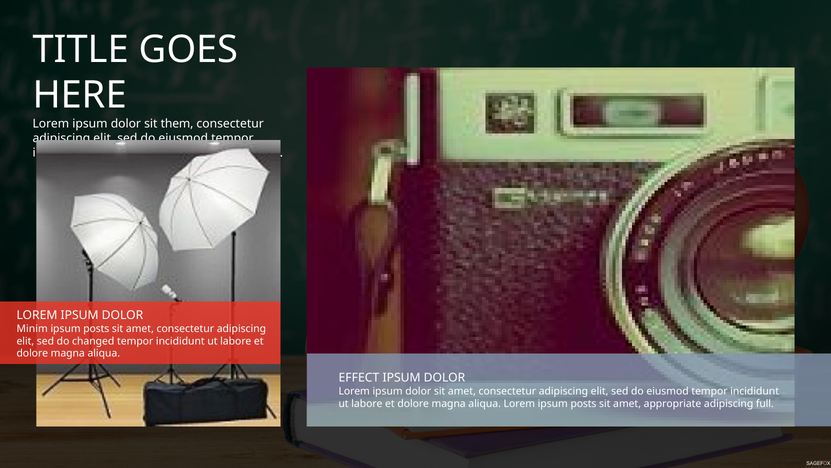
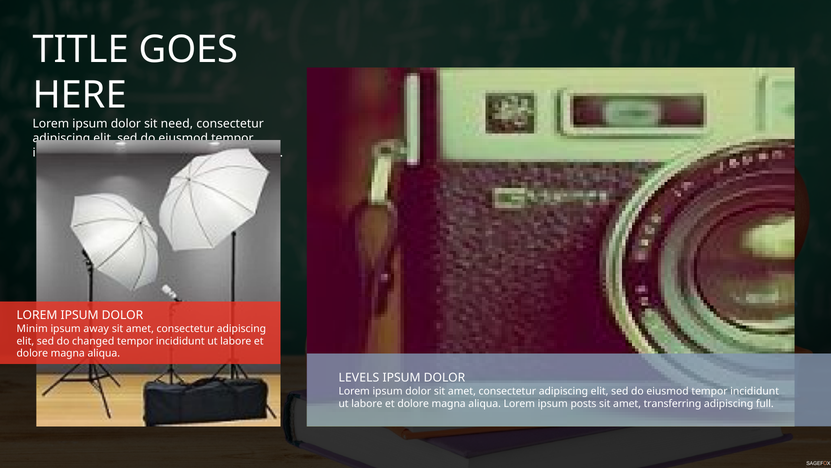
them: them -> need
posts at (96, 328): posts -> away
EFFECT: EFFECT -> LEVELS
appropriate: appropriate -> transferring
